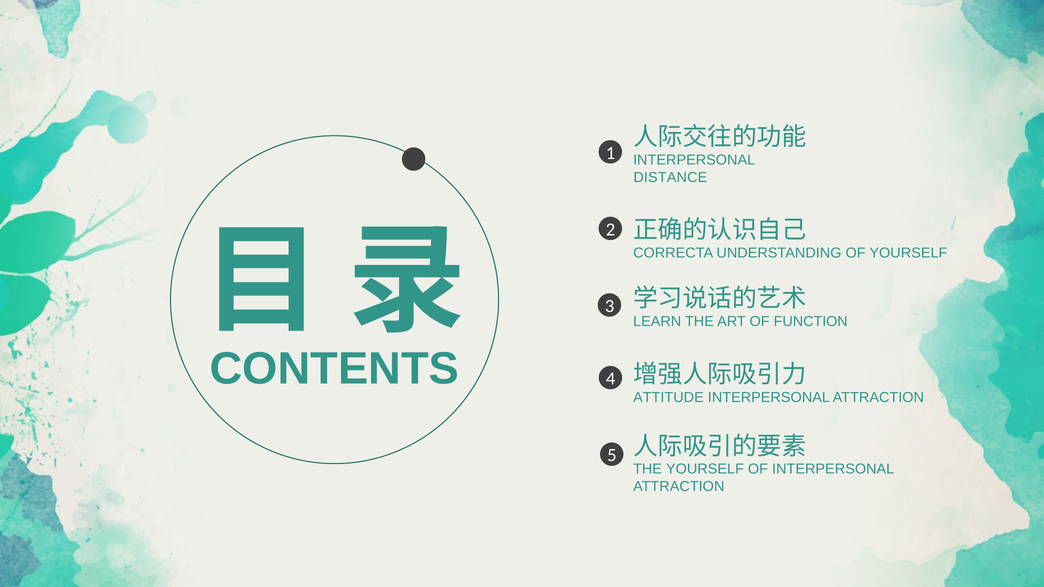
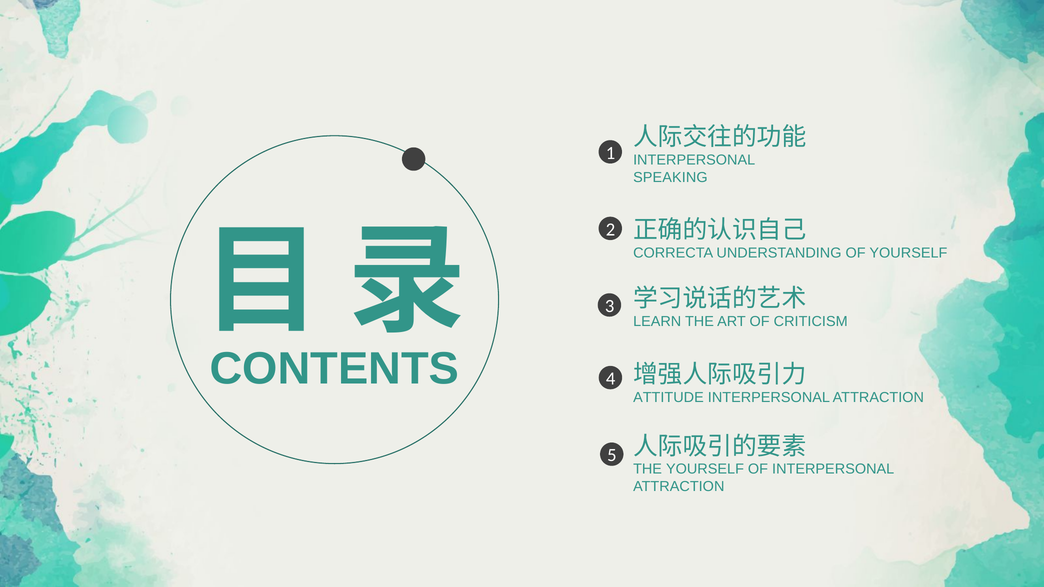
DISTANCE: DISTANCE -> SPEAKING
FUNCTION: FUNCTION -> CRITICISM
